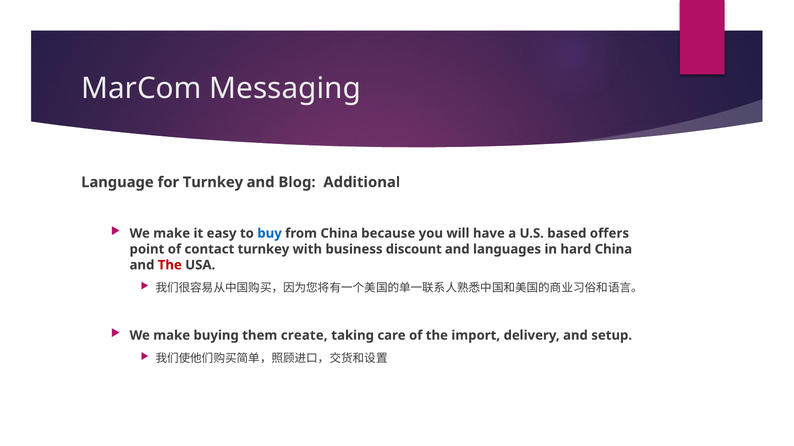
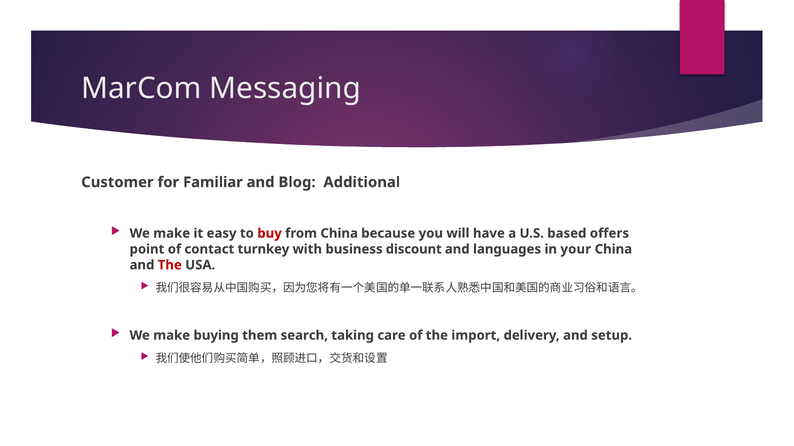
Language: Language -> Customer
for Turnkey: Turnkey -> Familiar
buy colour: blue -> red
hard: hard -> your
create: create -> search
